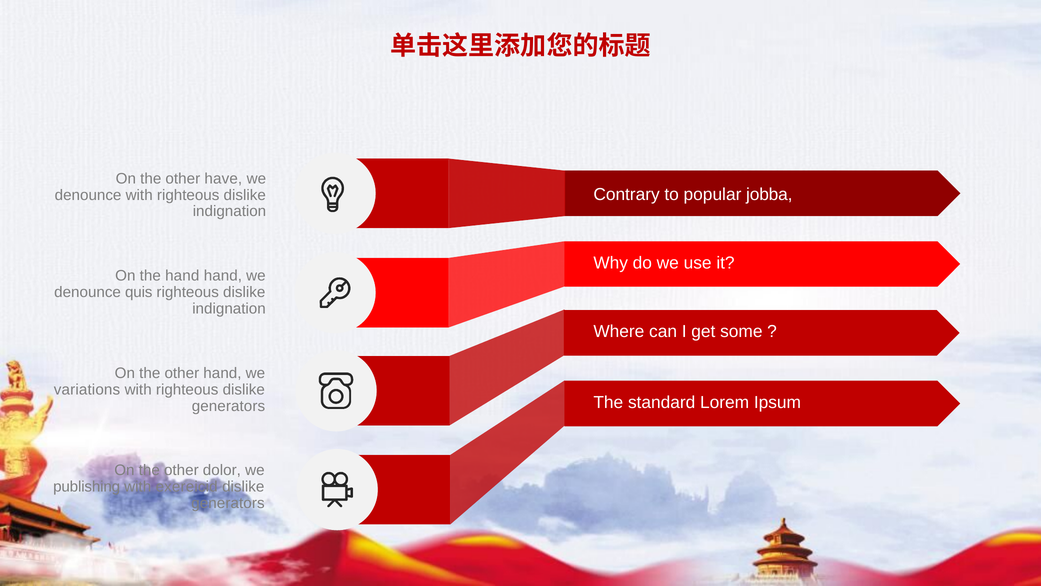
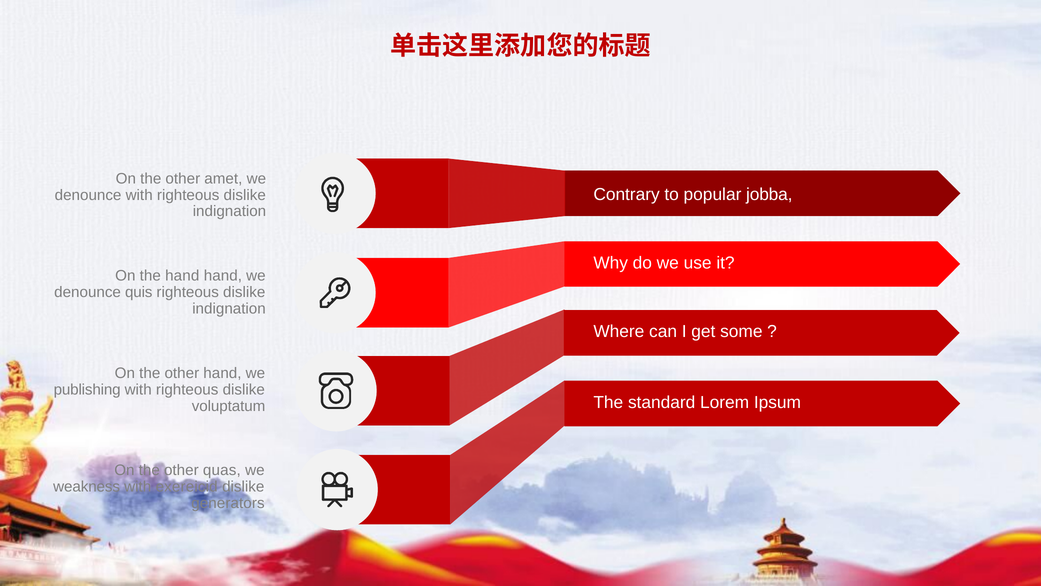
have: have -> amet
variations: variations -> publishing
generators at (228, 406): generators -> voluptatum
dolor: dolor -> quas
publishing: publishing -> weakness
